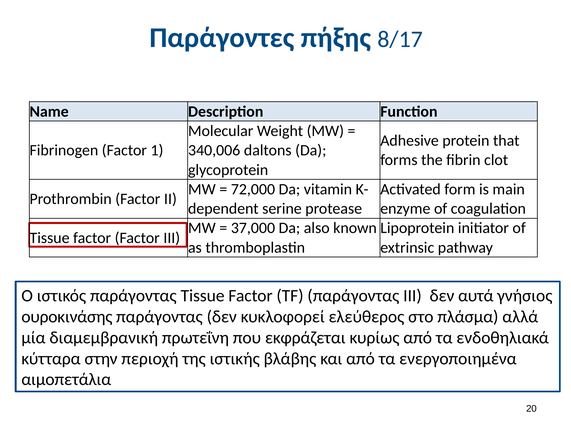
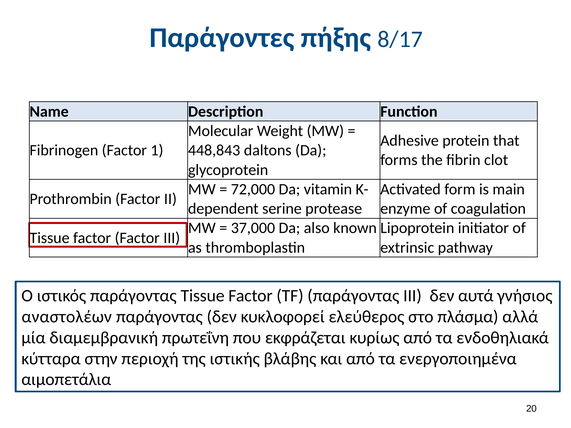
340,006: 340,006 -> 448,843
ουροκινάσης: ουροκινάσης -> αναστολέων
